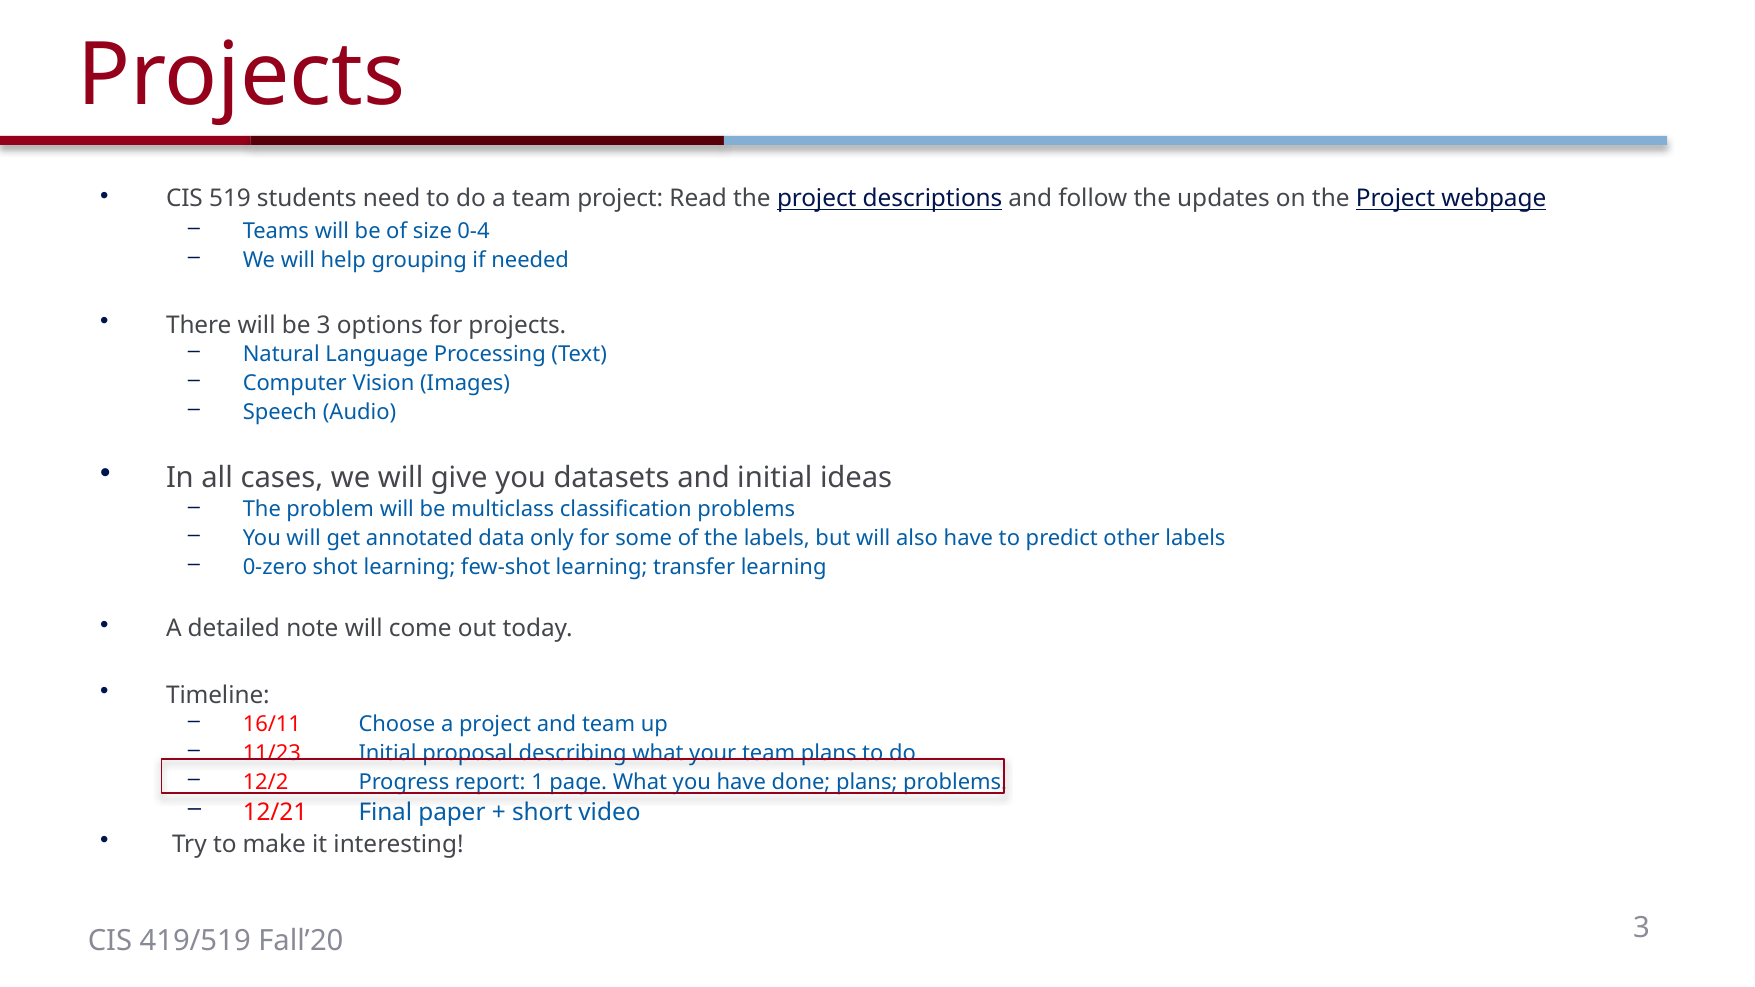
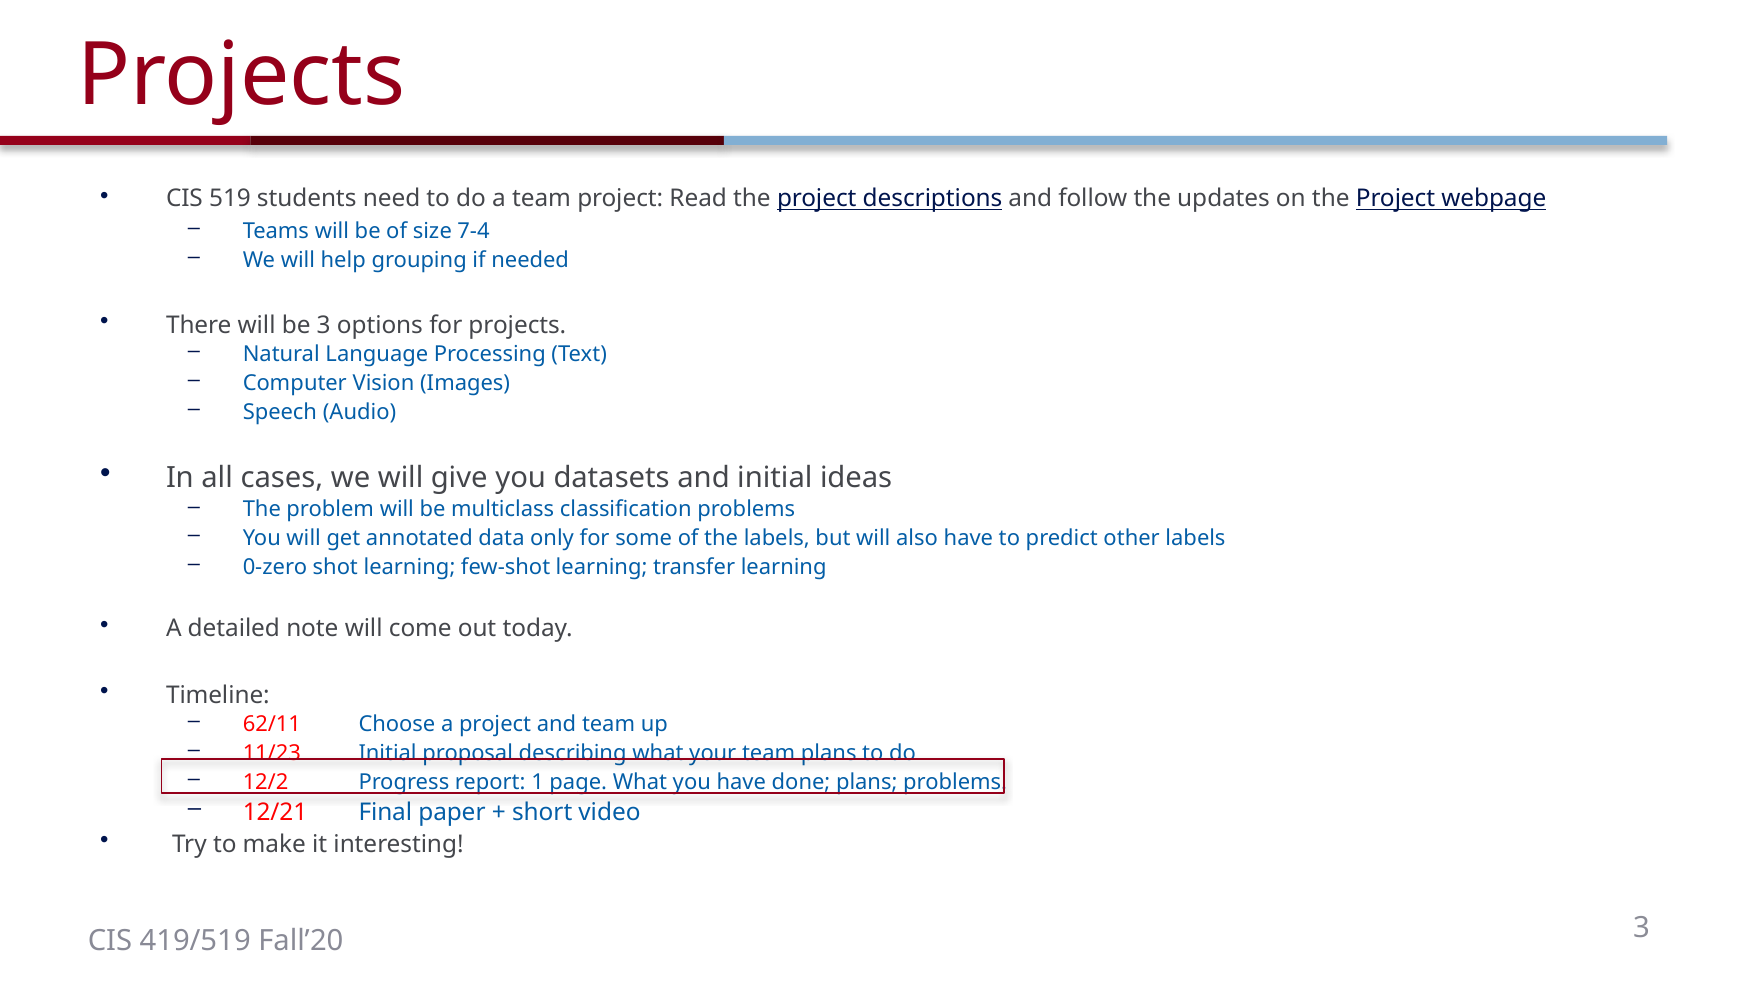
0-4: 0-4 -> 7-4
16/11: 16/11 -> 62/11
